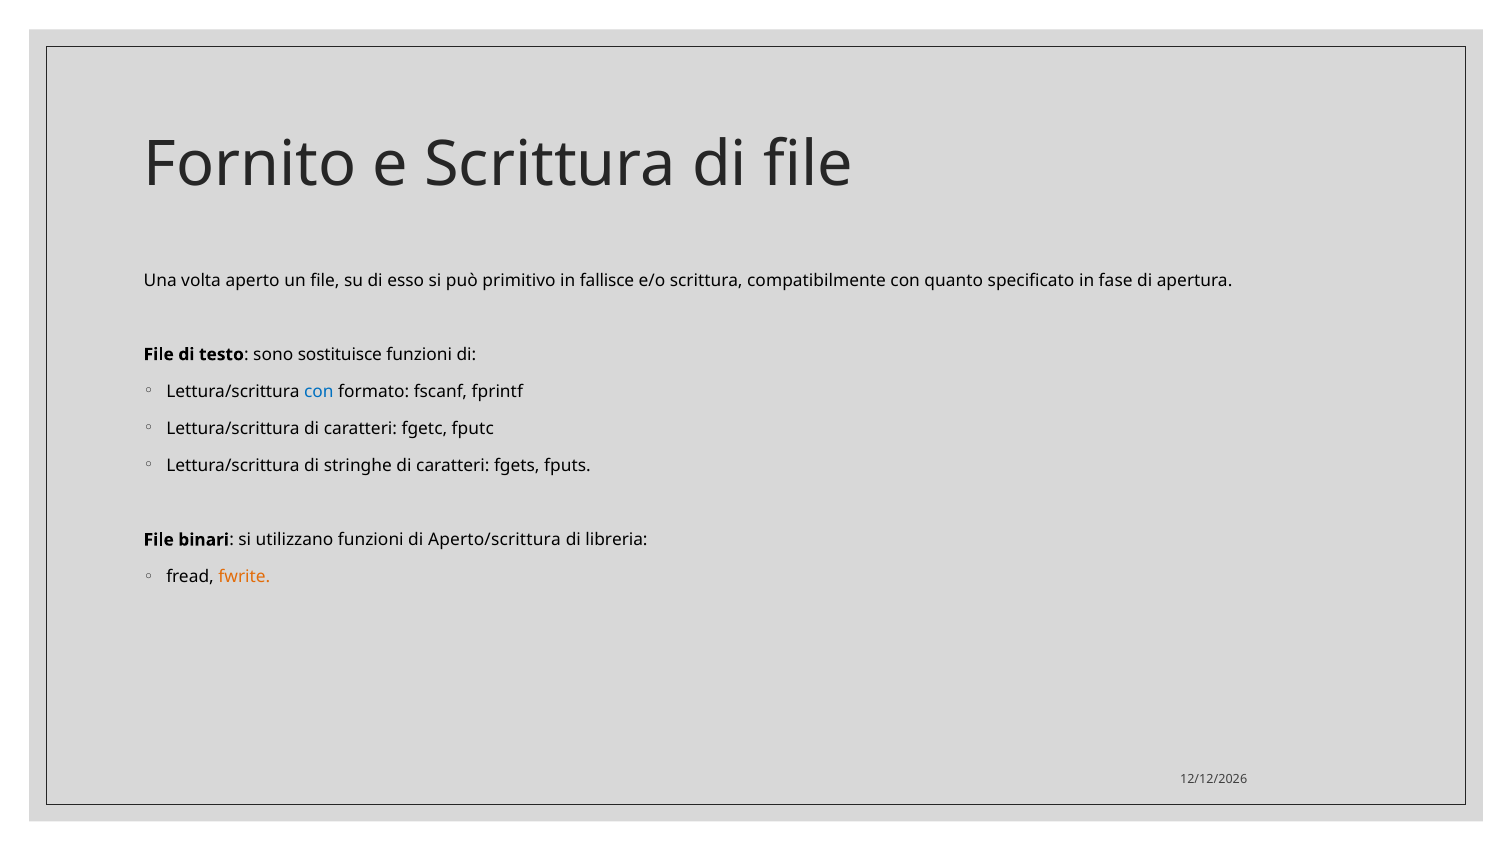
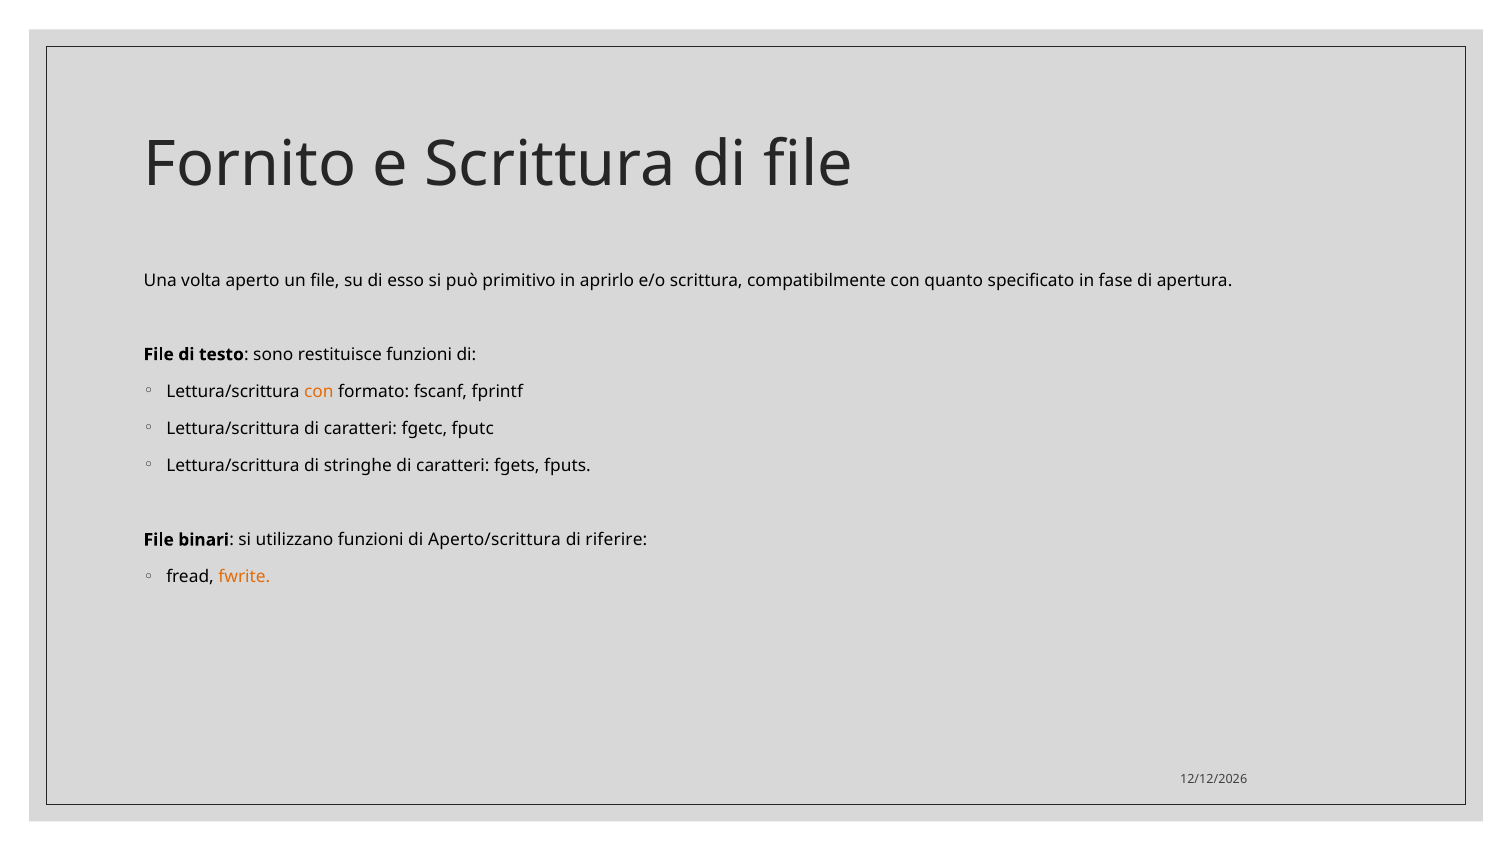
fallisce: fallisce -> aprirlo
sostituisce: sostituisce -> restituisce
con at (319, 391) colour: blue -> orange
libreria: libreria -> riferire
